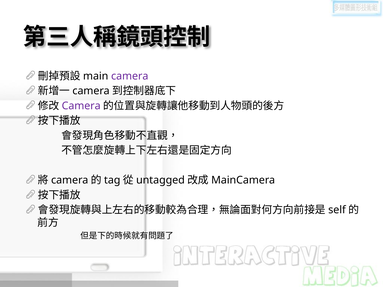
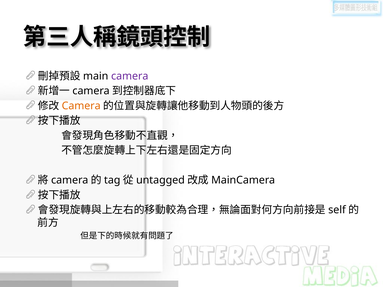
Camera at (81, 106) colour: purple -> orange
